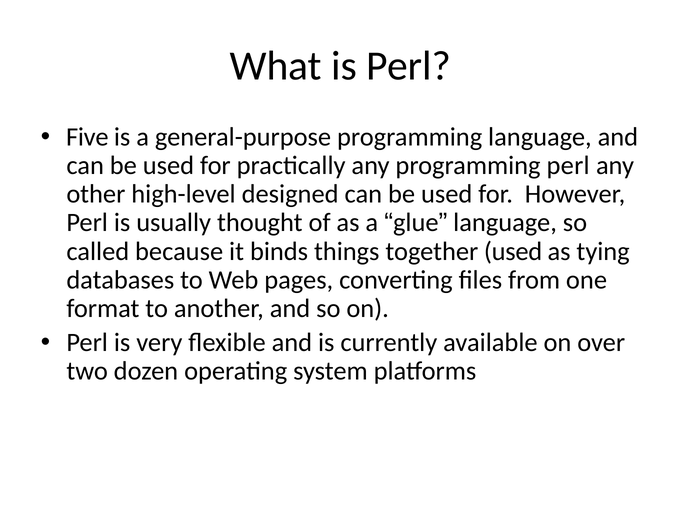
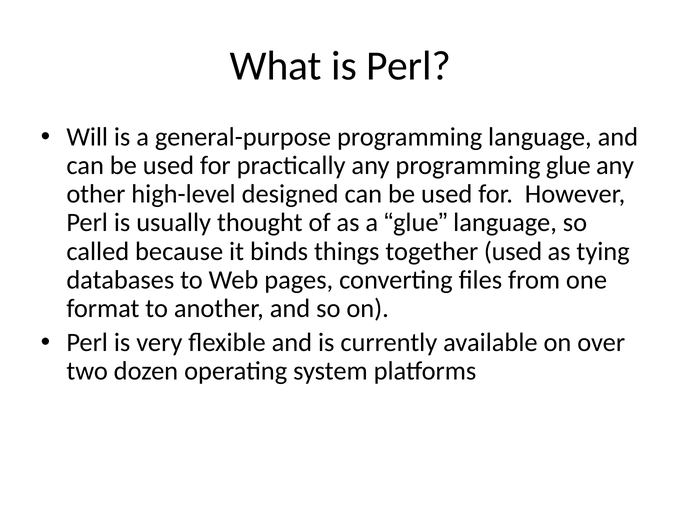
Five: Five -> Will
programming perl: perl -> glue
